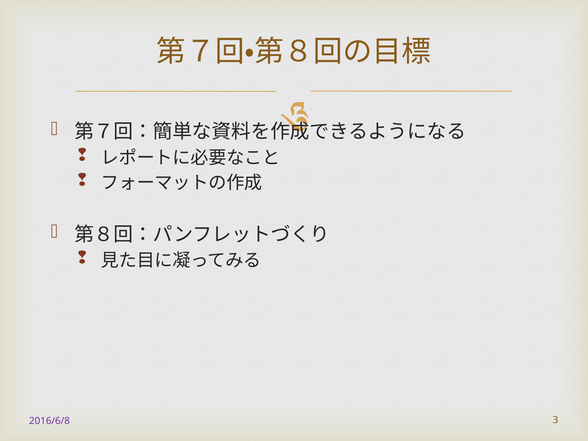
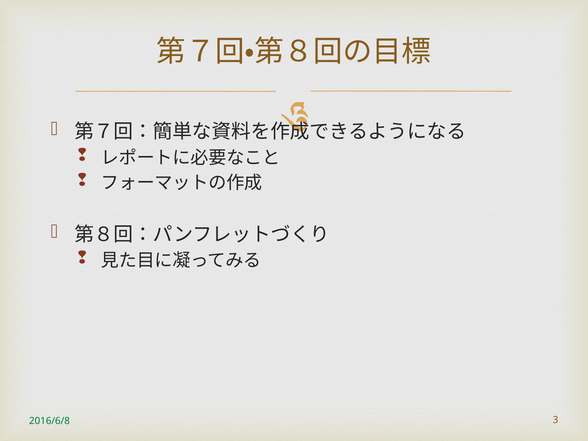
2016/6/8 colour: purple -> green
